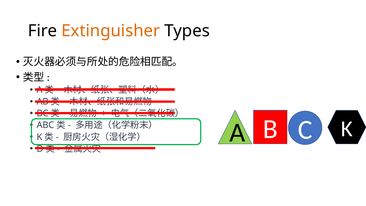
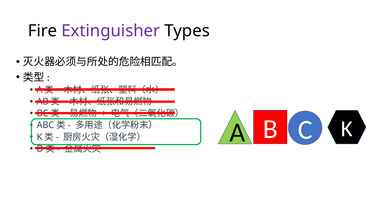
Extinguisher colour: orange -> purple
